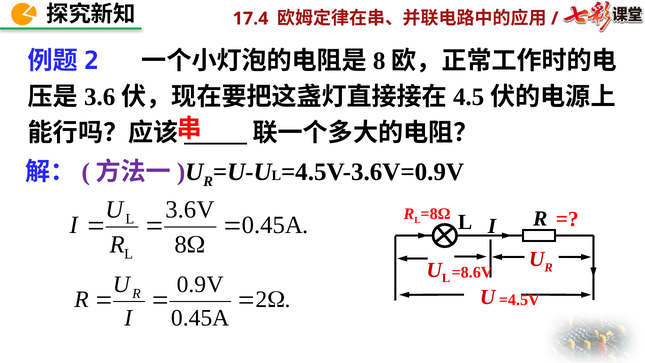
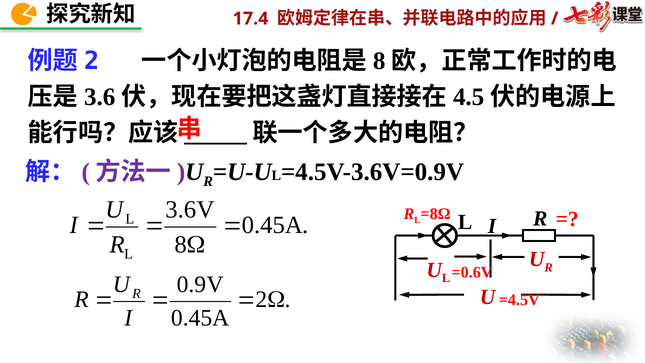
=8.6V: =8.6V -> =0.6V
